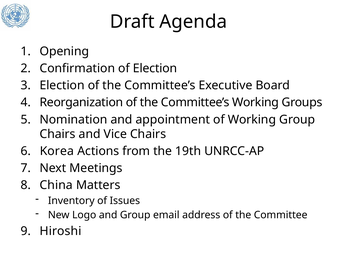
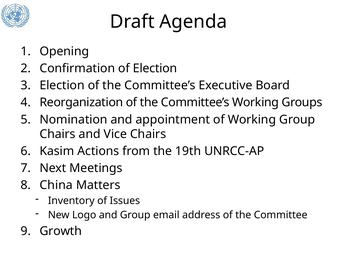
Korea: Korea -> Kasim
Hiroshi: Hiroshi -> Growth
